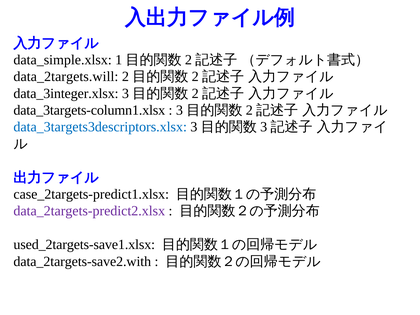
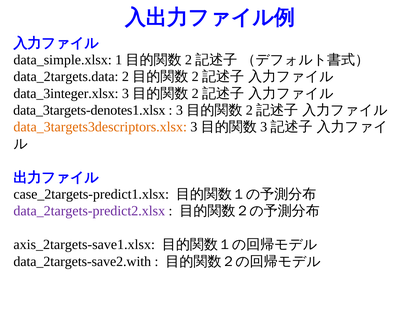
data_2targets.will: data_2targets.will -> data_2targets.data
data_3targets-column1.xlsx: data_3targets-column1.xlsx -> data_3targets-denotes1.xlsx
data_3targets3descriptors.xlsx colour: blue -> orange
used_2targets-save1.xlsx: used_2targets-save1.xlsx -> axis_2targets-save1.xlsx
